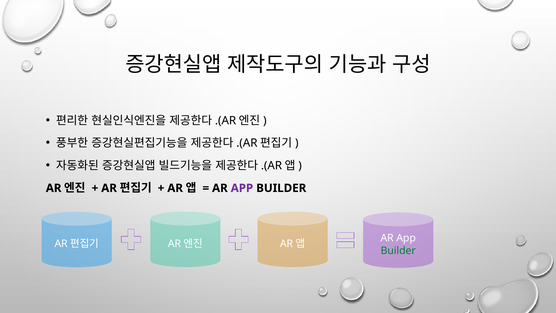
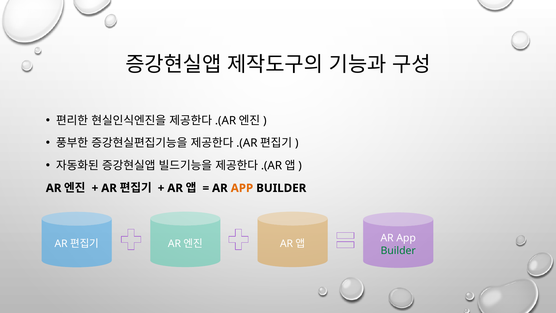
APP at (242, 188) colour: purple -> orange
